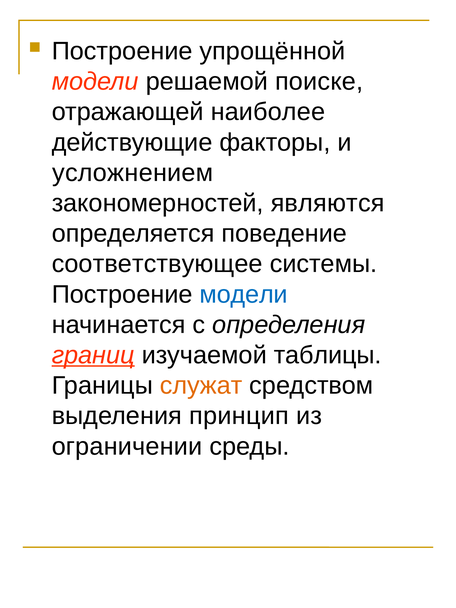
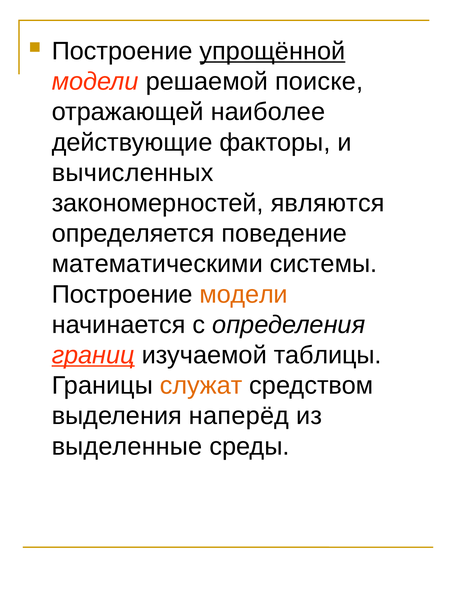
упрощённой underline: none -> present
усложнением: усложнением -> вычисленных
соответствующее: соответствующее -> математическими
модели at (244, 294) colour: blue -> orange
принцип: принцип -> наперёд
ограничении: ограничении -> выделенные
